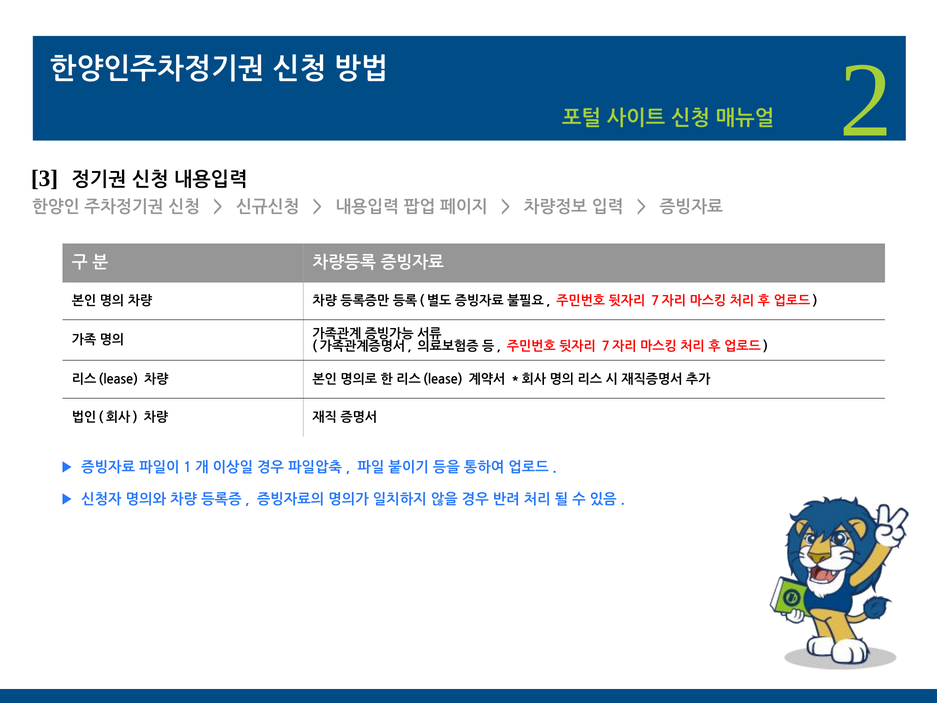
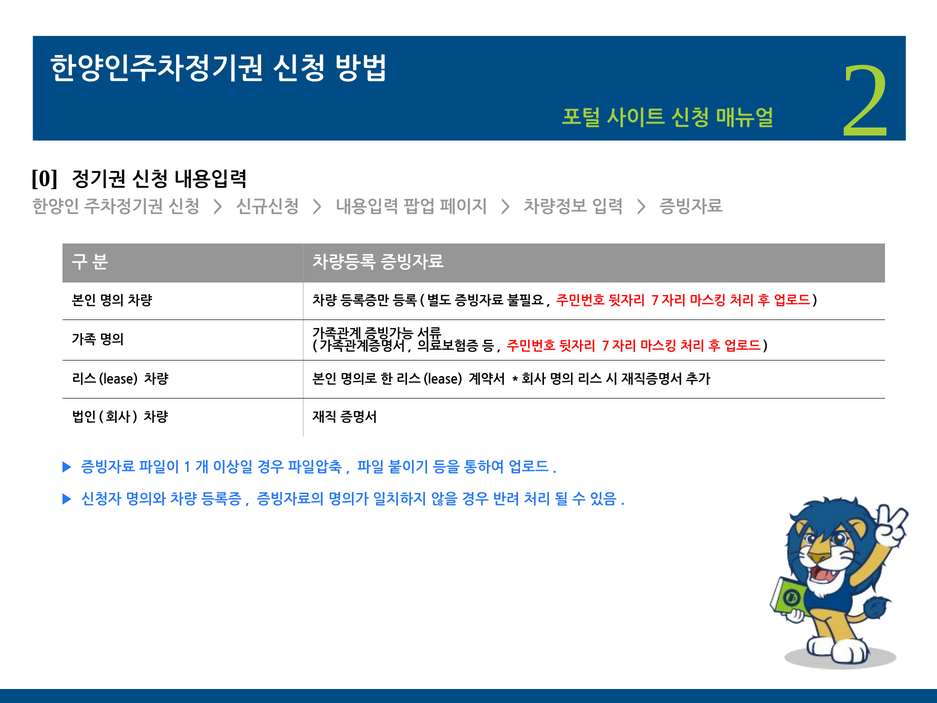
3: 3 -> 0
